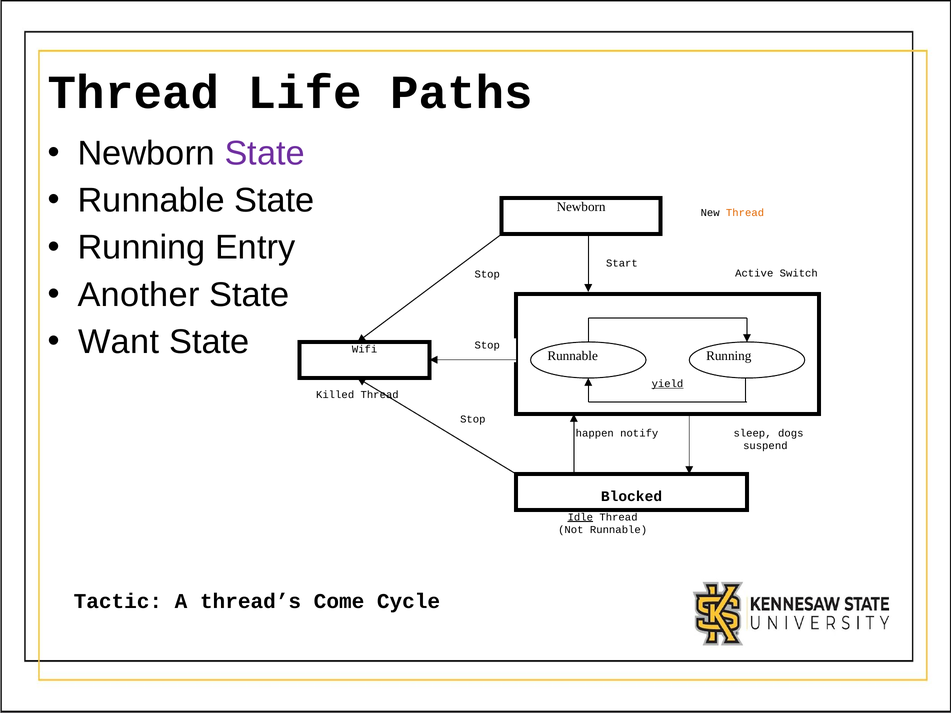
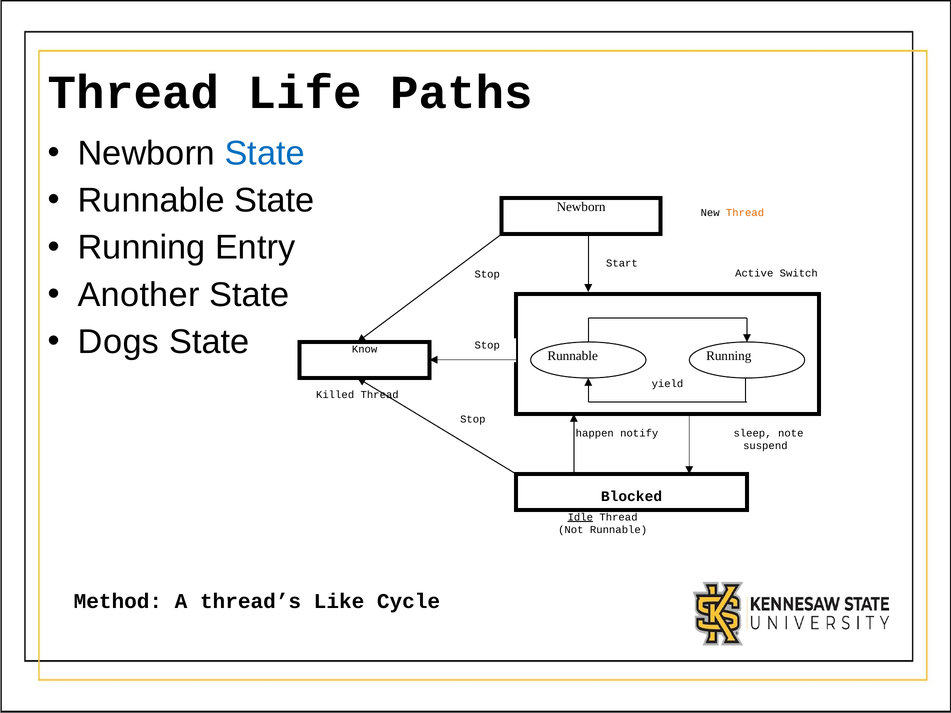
State at (265, 153) colour: purple -> blue
Want: Want -> Dogs
Wifi: Wifi -> Know
yield underline: present -> none
dogs: dogs -> note
Tactic: Tactic -> Method
Come: Come -> Like
